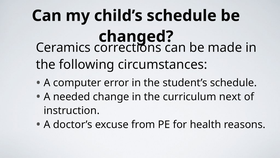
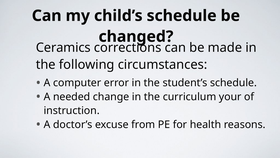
next: next -> your
